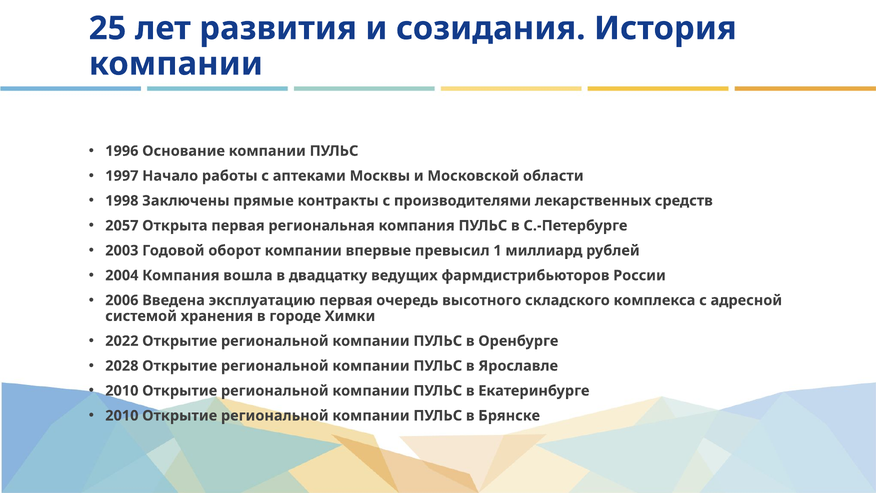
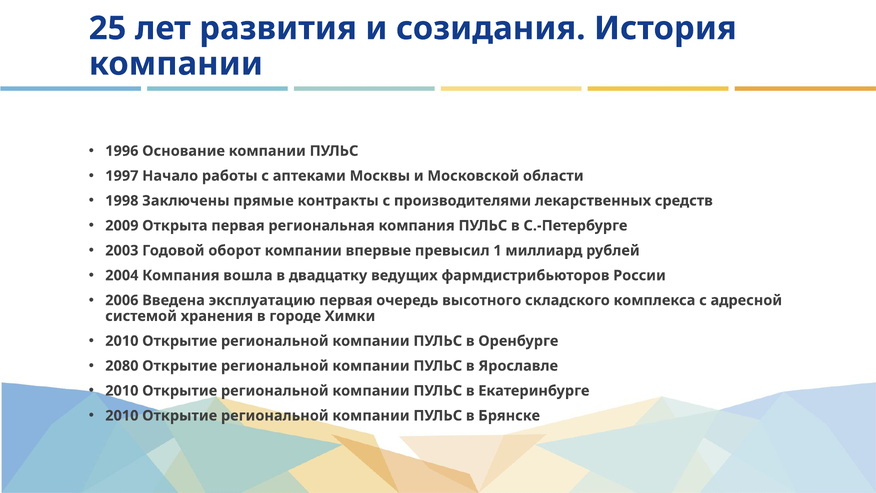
2057: 2057 -> 2009
2022 at (122, 341): 2022 -> 2010
2028: 2028 -> 2080
